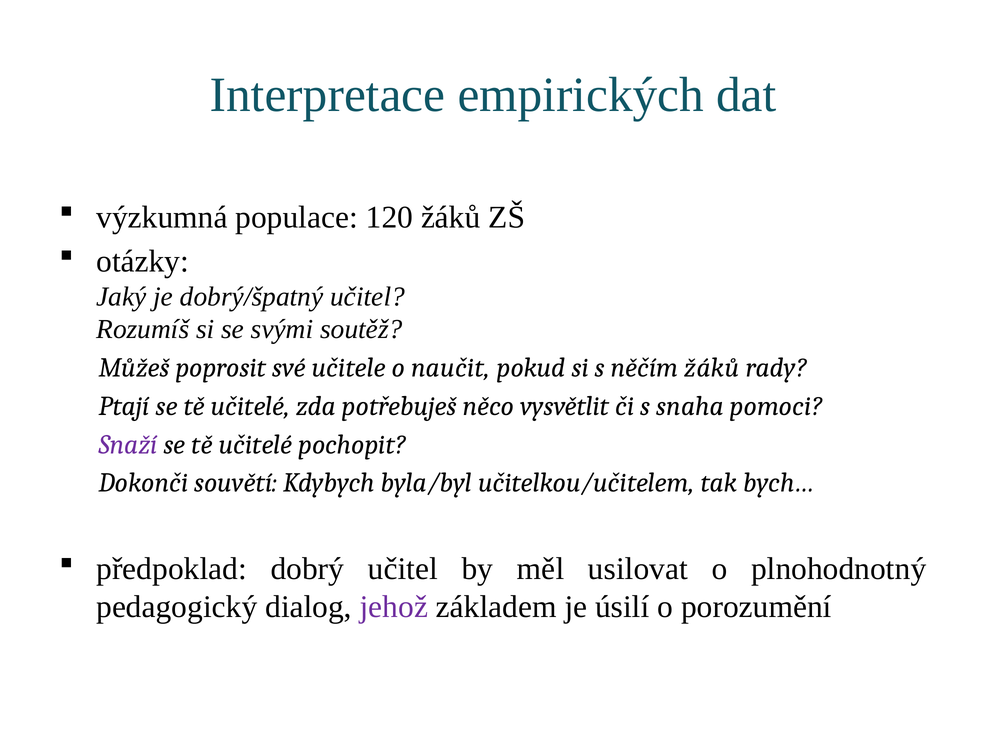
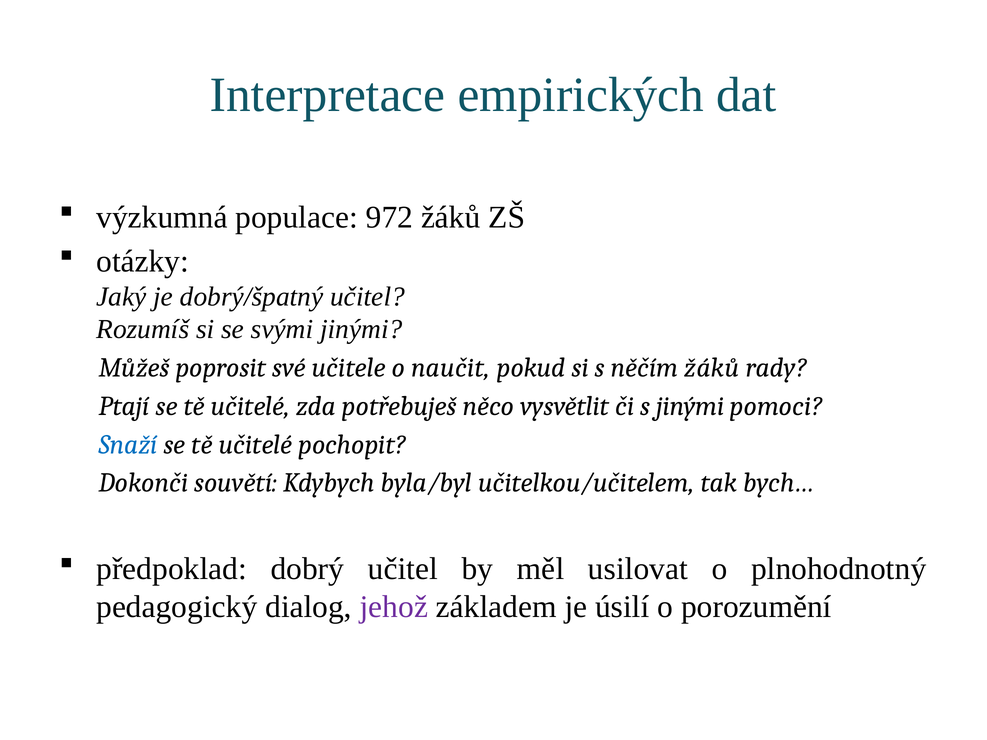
120: 120 -> 972
svými soutěž: soutěž -> jinými
s snaha: snaha -> jinými
Snaží colour: purple -> blue
